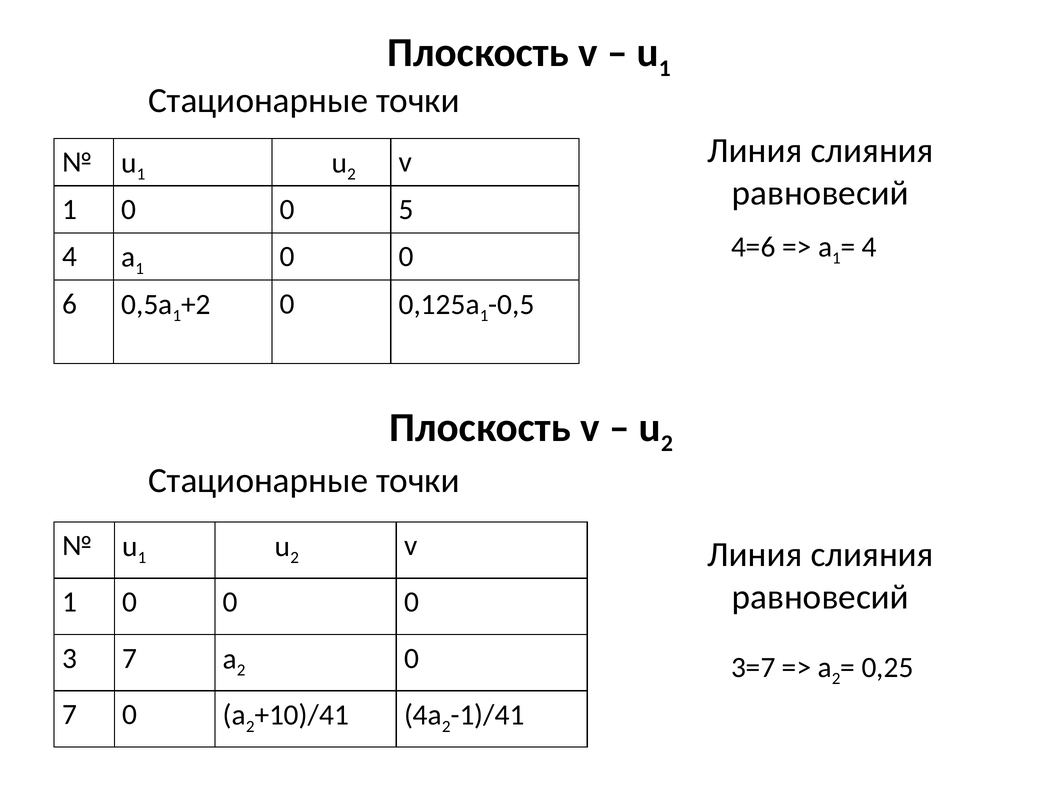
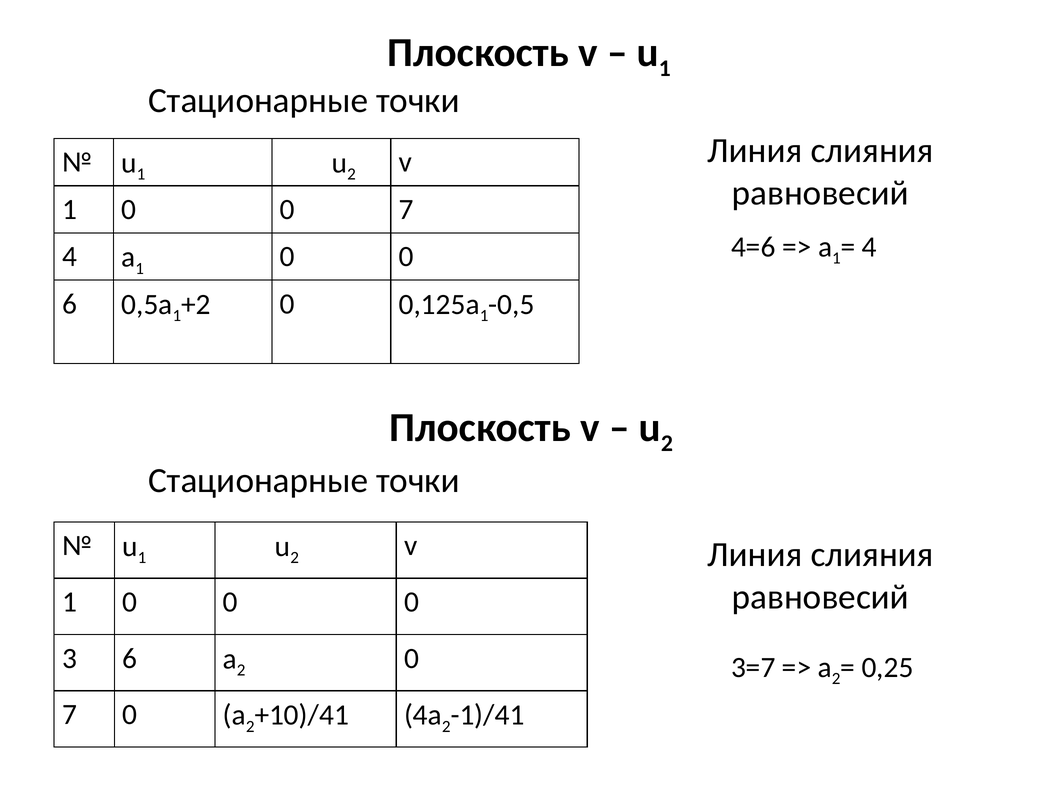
0 0 5: 5 -> 7
3 7: 7 -> 6
